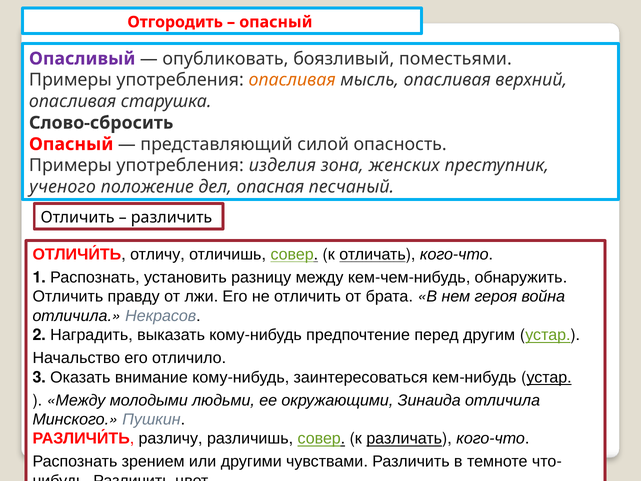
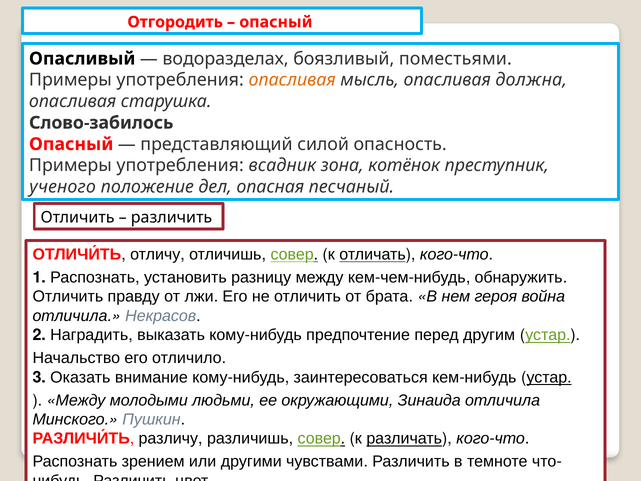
Опасливый colour: purple -> black
опубликовать: опубликовать -> водоразделах
верхний: верхний -> должна
Слово-сбросить: Слово-сбросить -> Слово-забилось
изделия: изделия -> всадник
женских: женских -> котёнок
